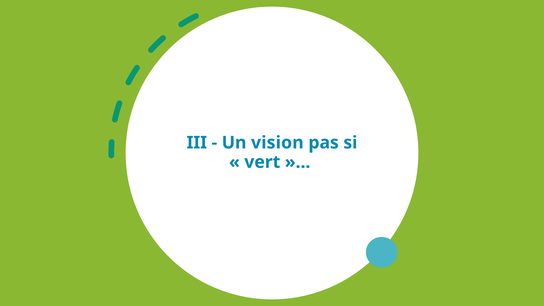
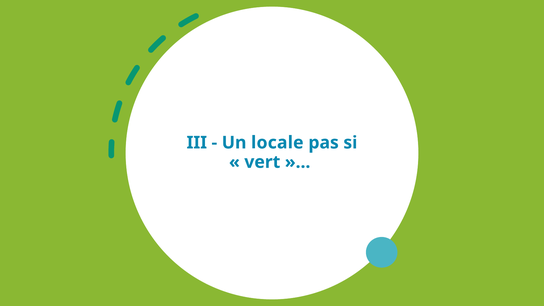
vision: vision -> locale
